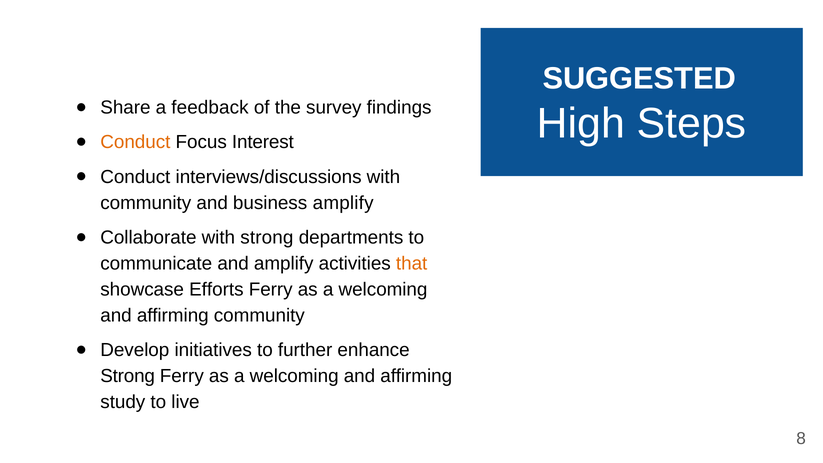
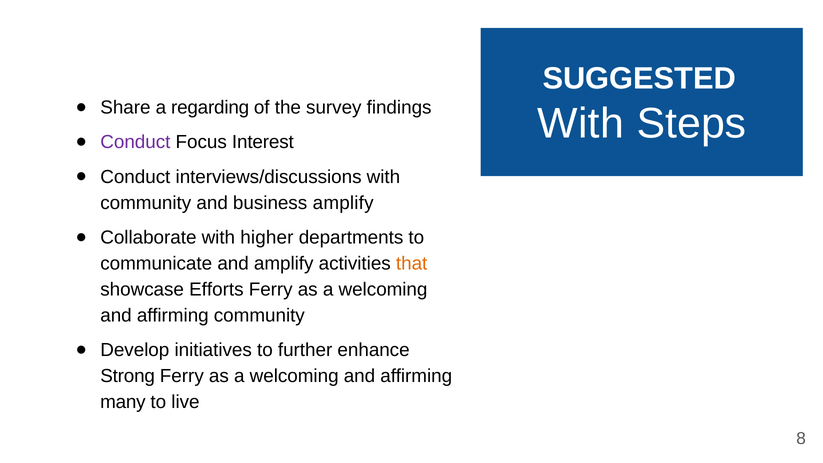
feedback: feedback -> regarding
High at (581, 124): High -> With
Conduct at (135, 142) colour: orange -> purple
with strong: strong -> higher
study: study -> many
